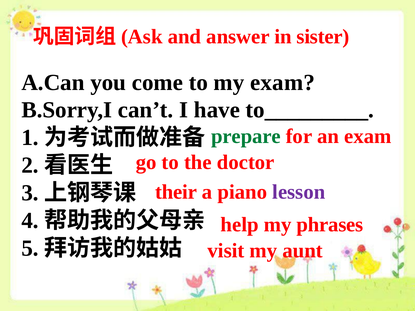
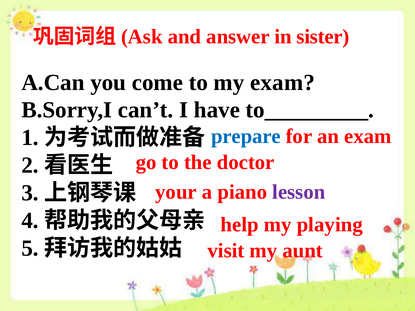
prepare colour: green -> blue
their: their -> your
phrases: phrases -> playing
